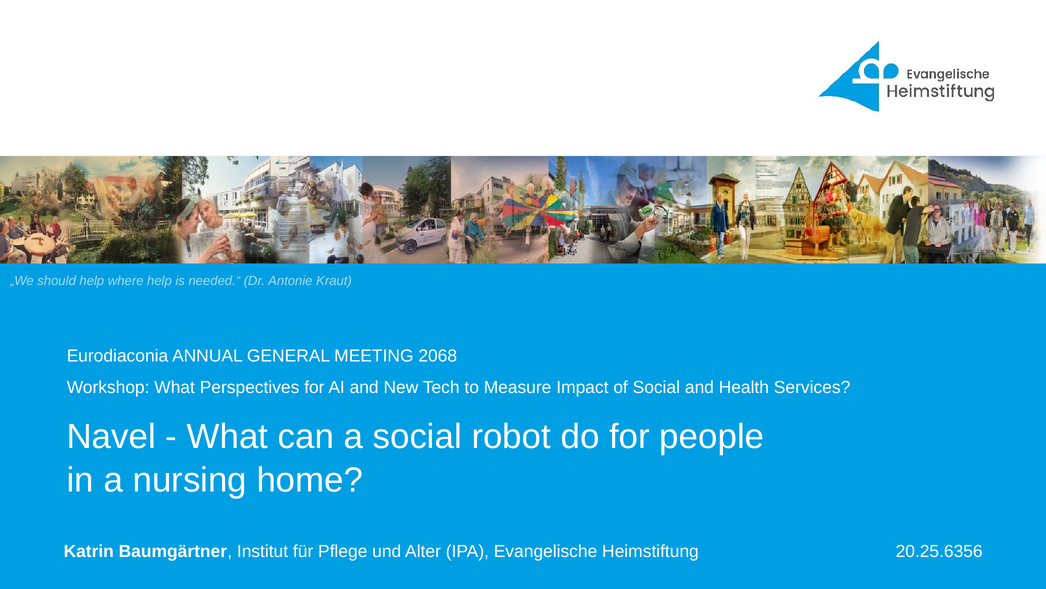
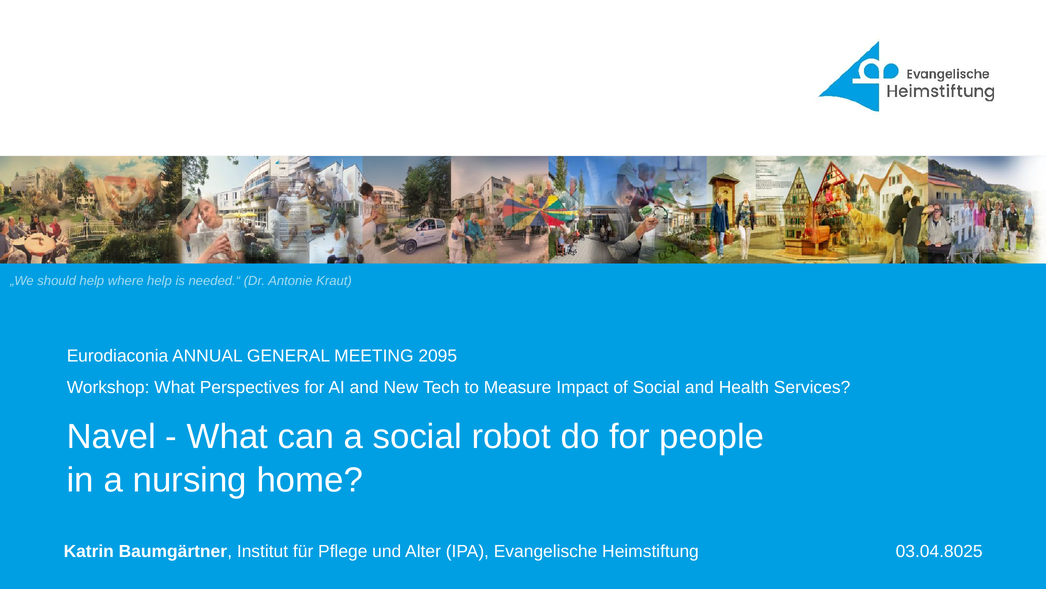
2068: 2068 -> 2095
20.25.6356: 20.25.6356 -> 03.04.8025
